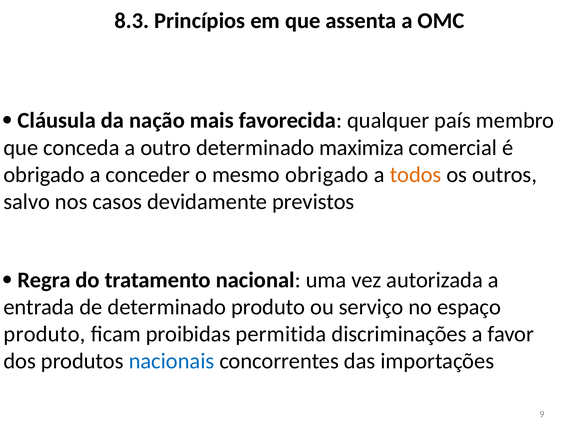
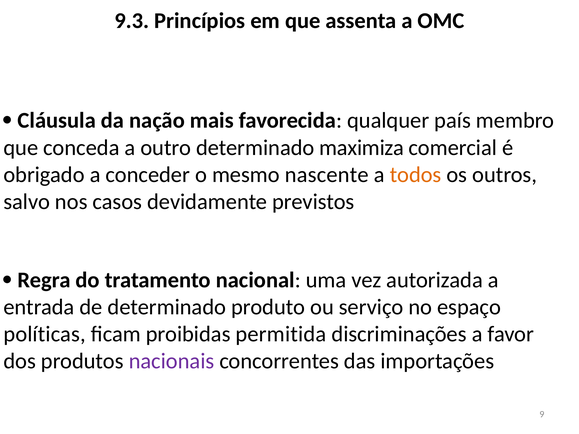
8.3: 8.3 -> 9.3
mesmo obrigado: obrigado -> nascente
produto at (45, 334): produto -> políticas
nacionais colour: blue -> purple
